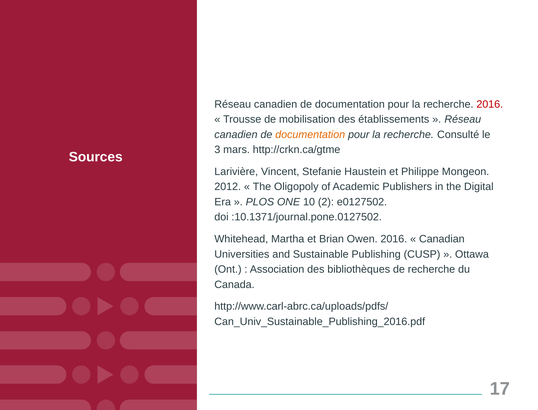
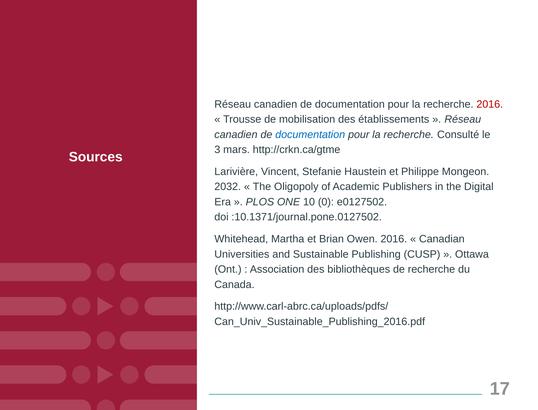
documentation at (310, 135) colour: orange -> blue
2012: 2012 -> 2032
2: 2 -> 0
